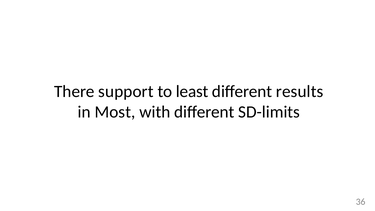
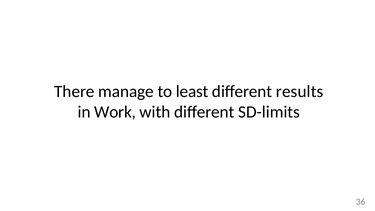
support: support -> manage
Most: Most -> Work
